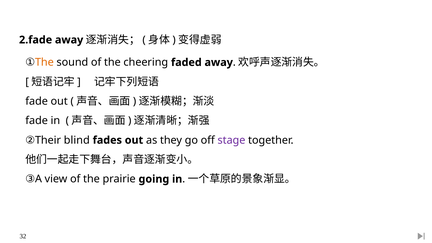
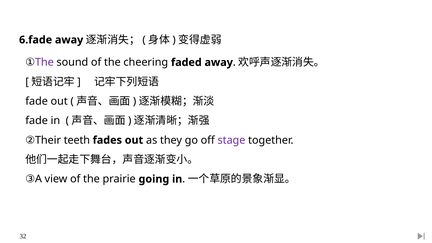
2.fade: 2.fade -> 6.fade
The at (44, 62) colour: orange -> purple
blind: blind -> teeth
